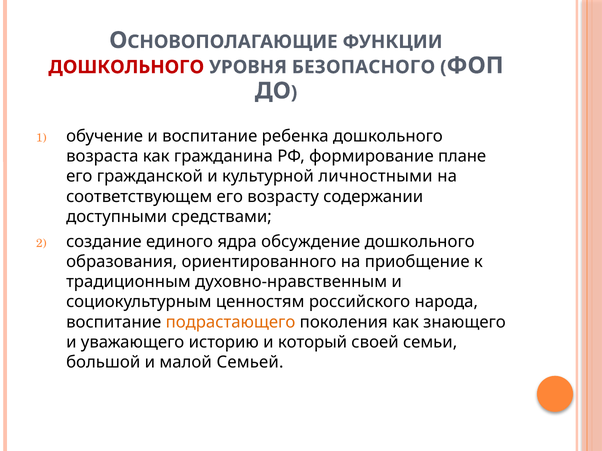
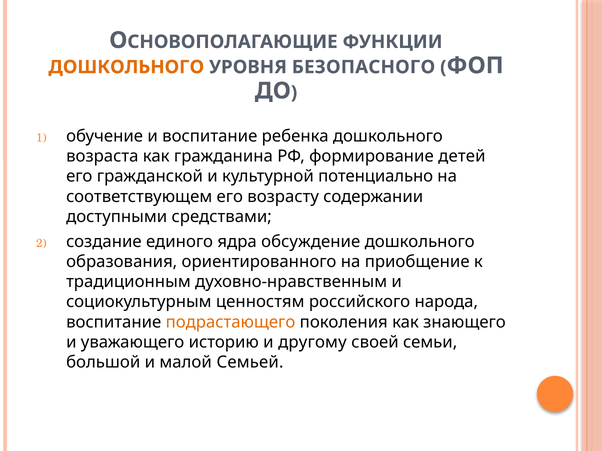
ДОШКОЛЬНОГО at (126, 67) colour: red -> orange
плане: плане -> детей
личностными: личностными -> потенциально
который: который -> другому
